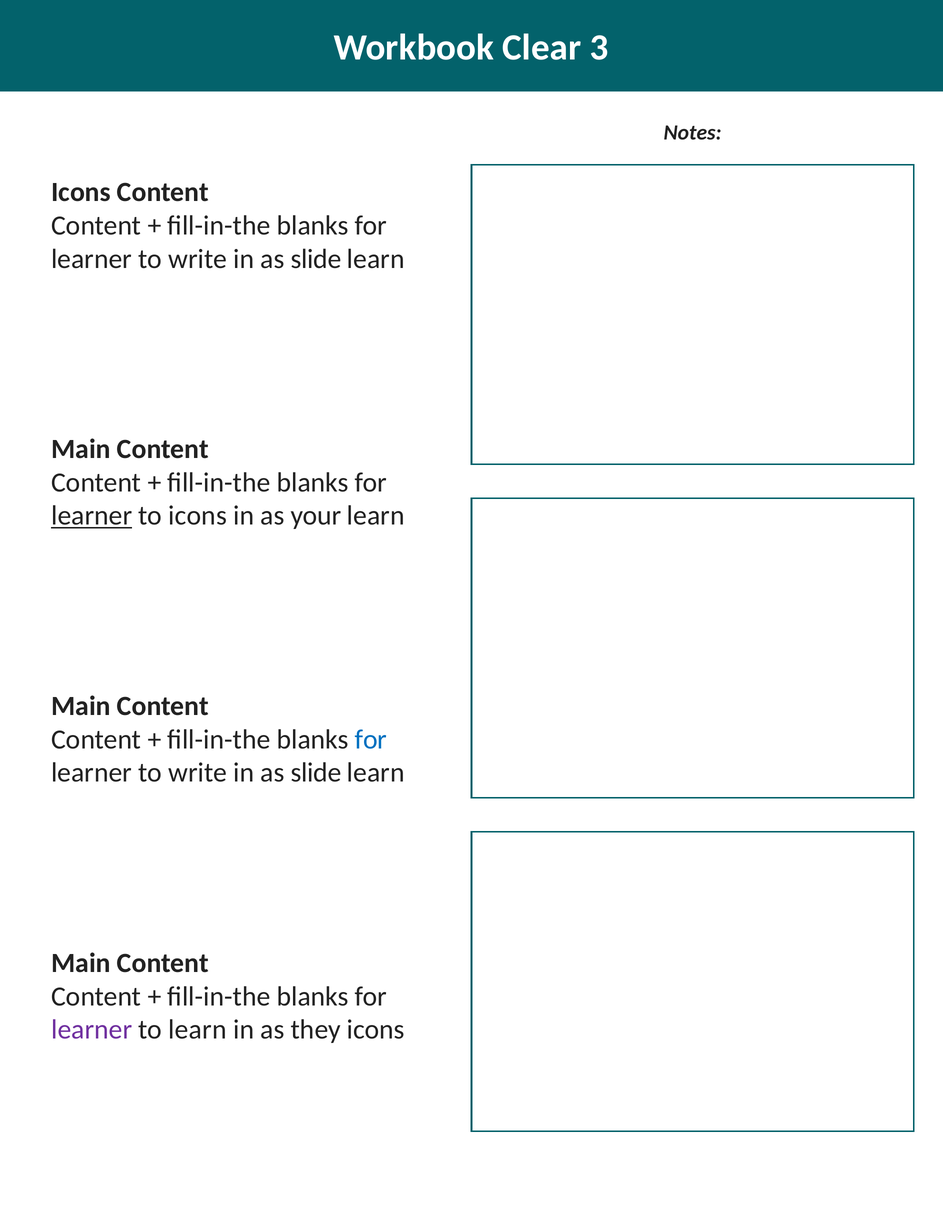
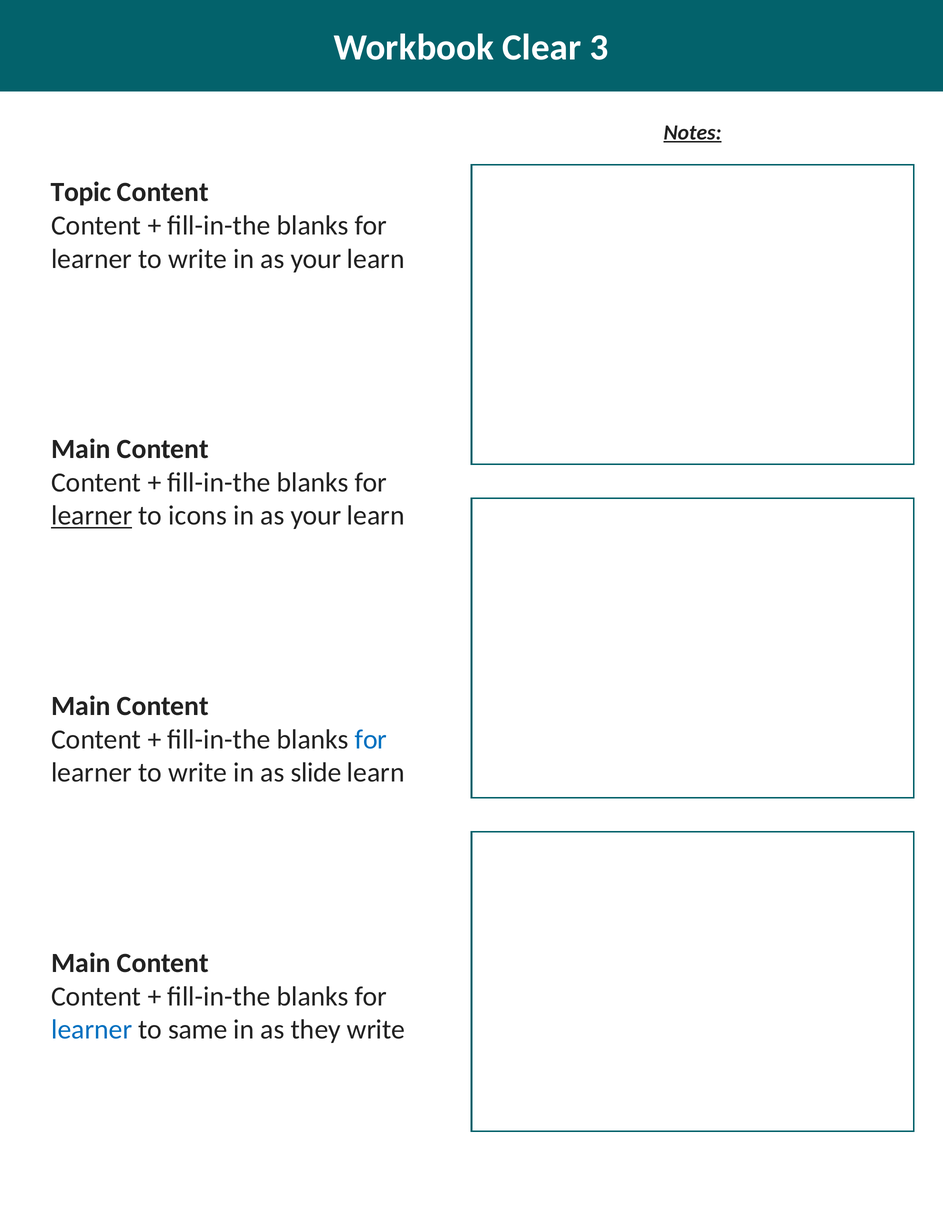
Notes underline: none -> present
Icons at (81, 192): Icons -> Topic
slide at (316, 259): slide -> your
learner at (92, 1029) colour: purple -> blue
to learn: learn -> same
they icons: icons -> write
